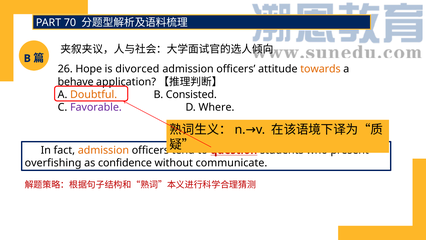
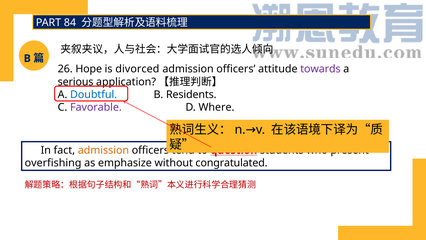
70: 70 -> 84
towards colour: orange -> purple
behave: behave -> serious
Doubtful colour: orange -> blue
Consisted: Consisted -> Residents
confidence: confidence -> emphasize
communicate: communicate -> congratulated
